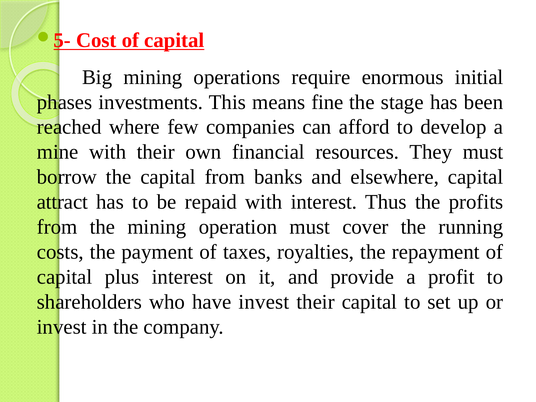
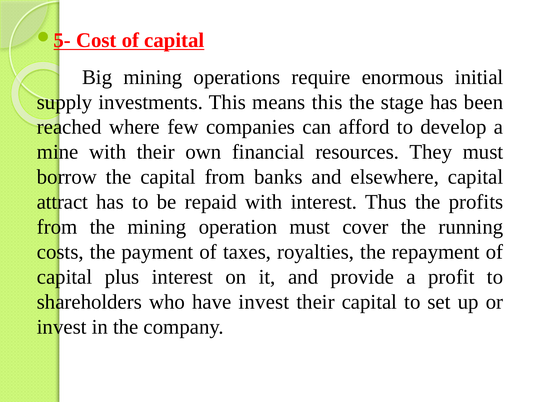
phases: phases -> supply
means fine: fine -> this
